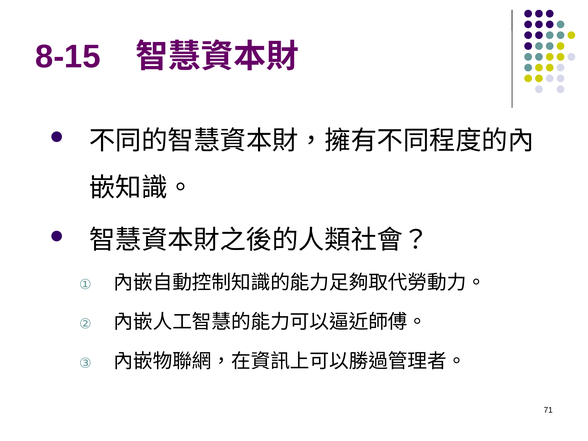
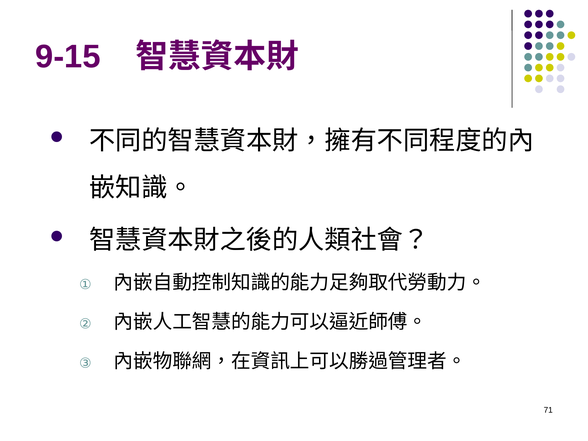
8-15: 8-15 -> 9-15
